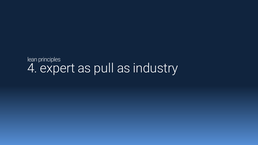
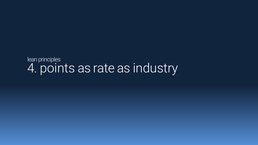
expert: expert -> points
pull: pull -> rate
